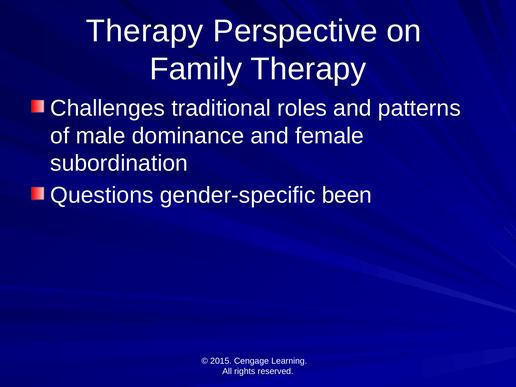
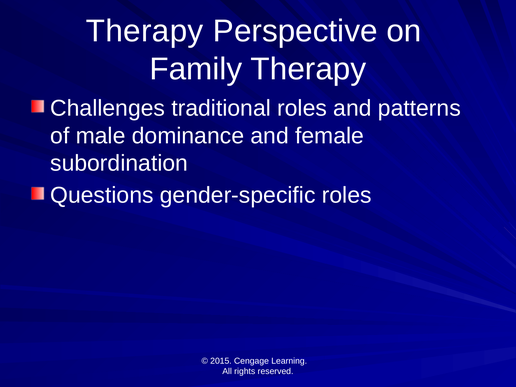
gender-specific been: been -> roles
